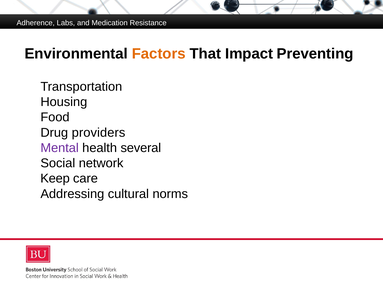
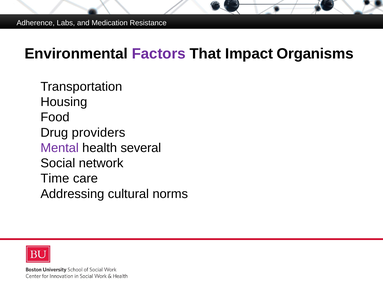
Factors colour: orange -> purple
Preventing: Preventing -> Organisms
Keep: Keep -> Time
